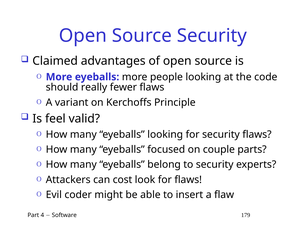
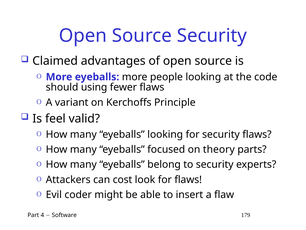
really: really -> using
couple: couple -> theory
